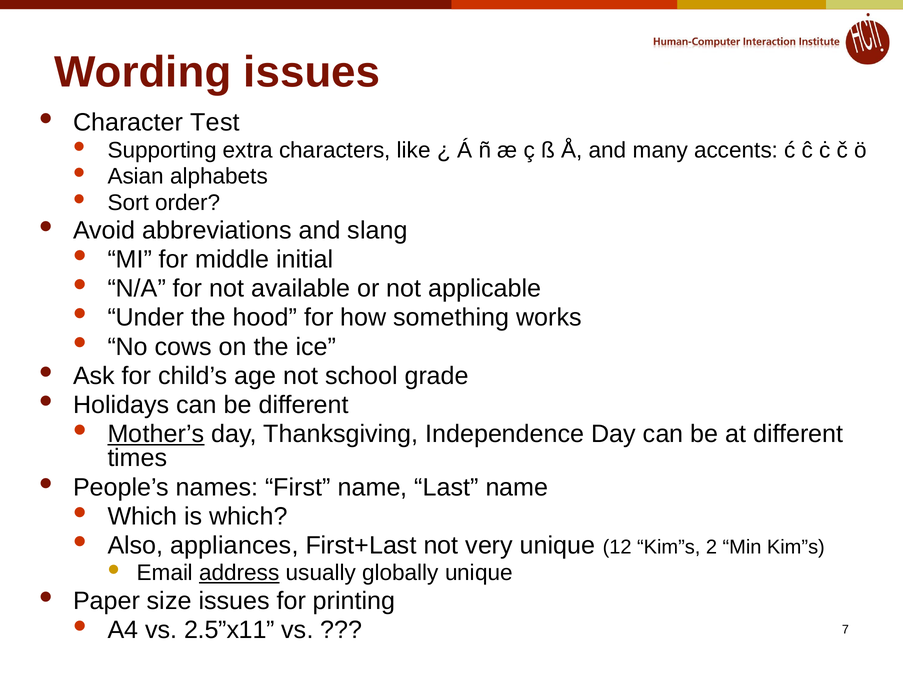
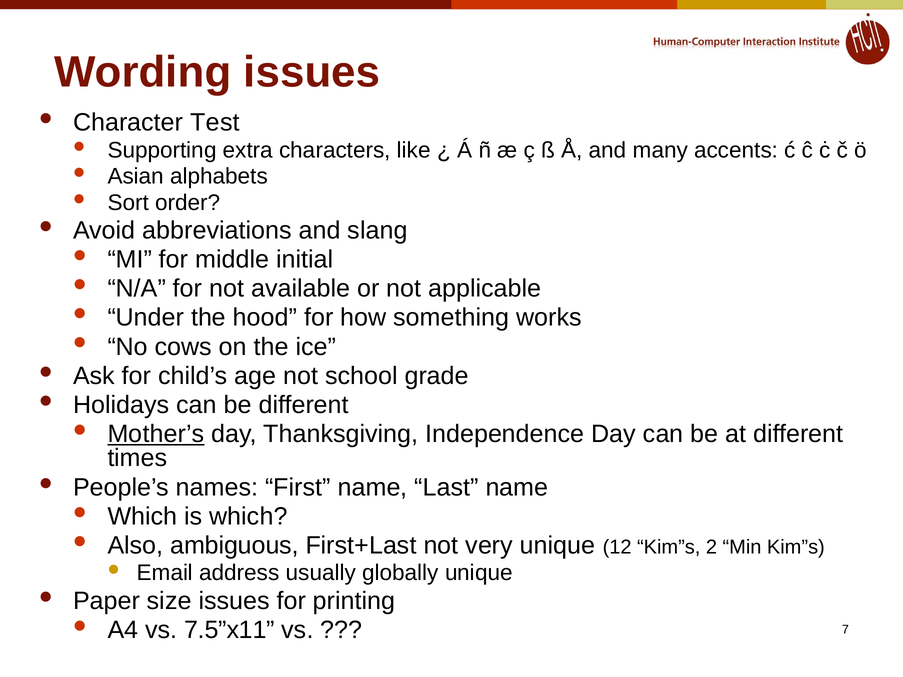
appliances: appliances -> ambiguous
address underline: present -> none
2.5”x11: 2.5”x11 -> 7.5”x11
